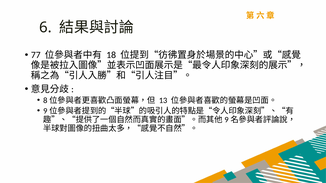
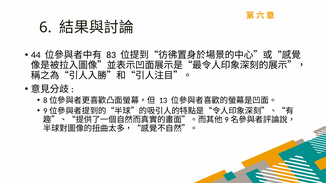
77: 77 -> 44
18: 18 -> 83
